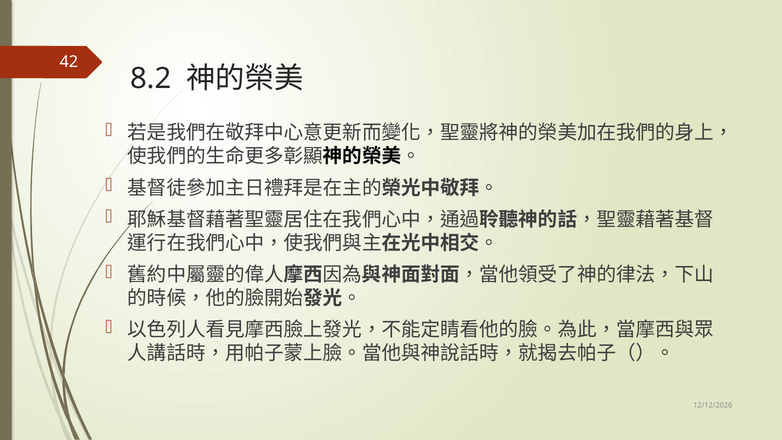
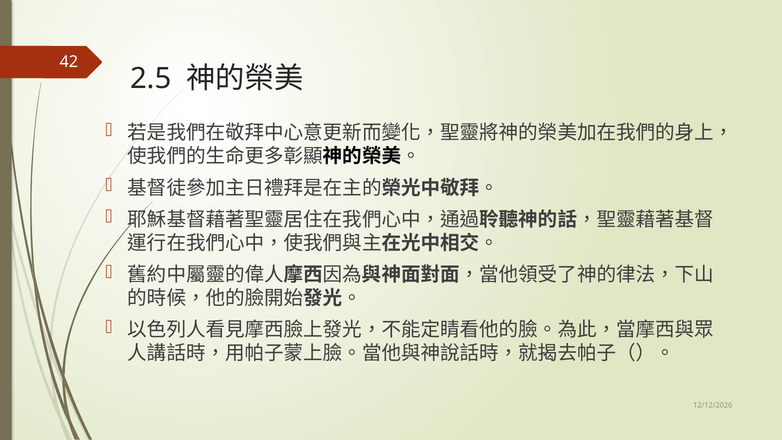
8.2: 8.2 -> 2.5
